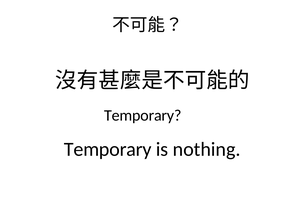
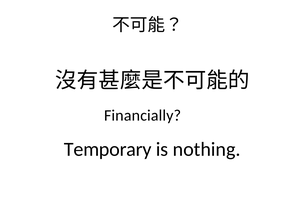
Temporary at (143, 115): Temporary -> Financially
